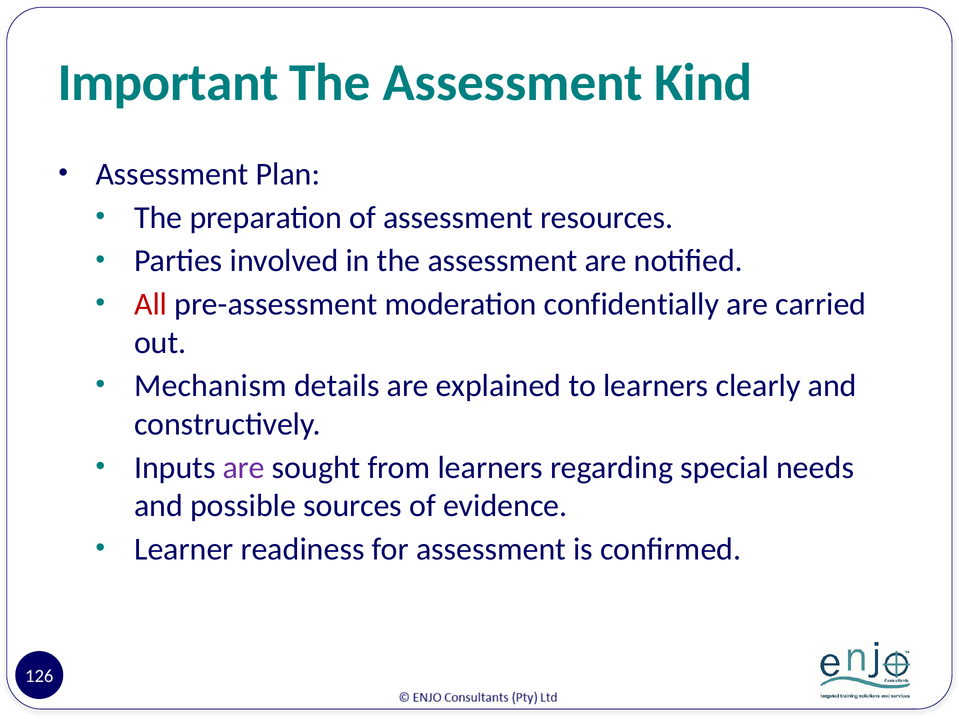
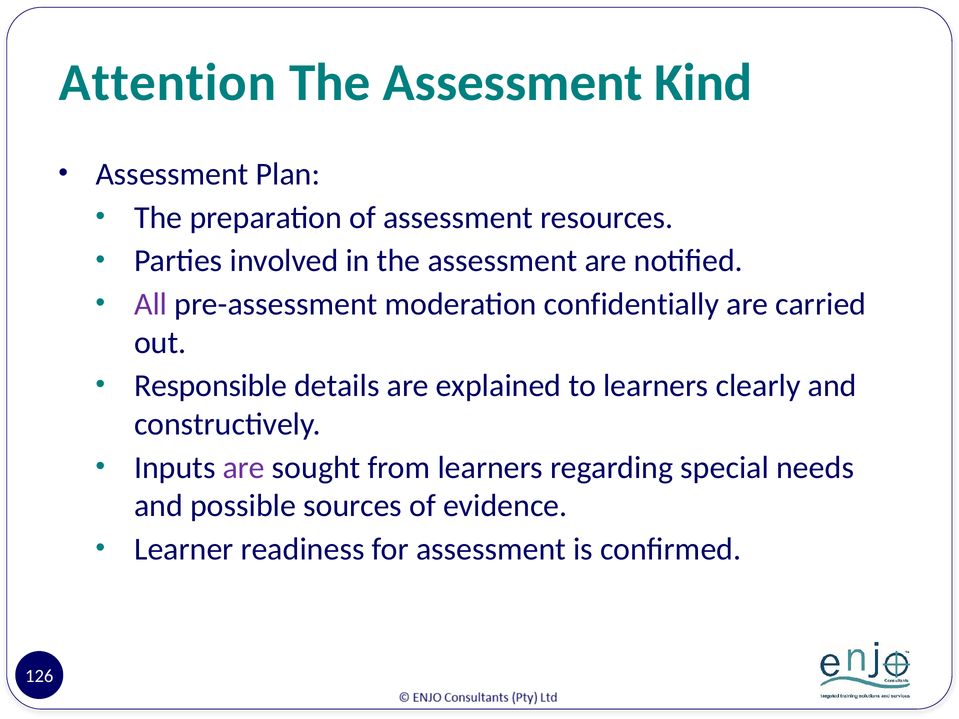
Important: Important -> Attention
All colour: red -> purple
Mechanism: Mechanism -> Responsible
